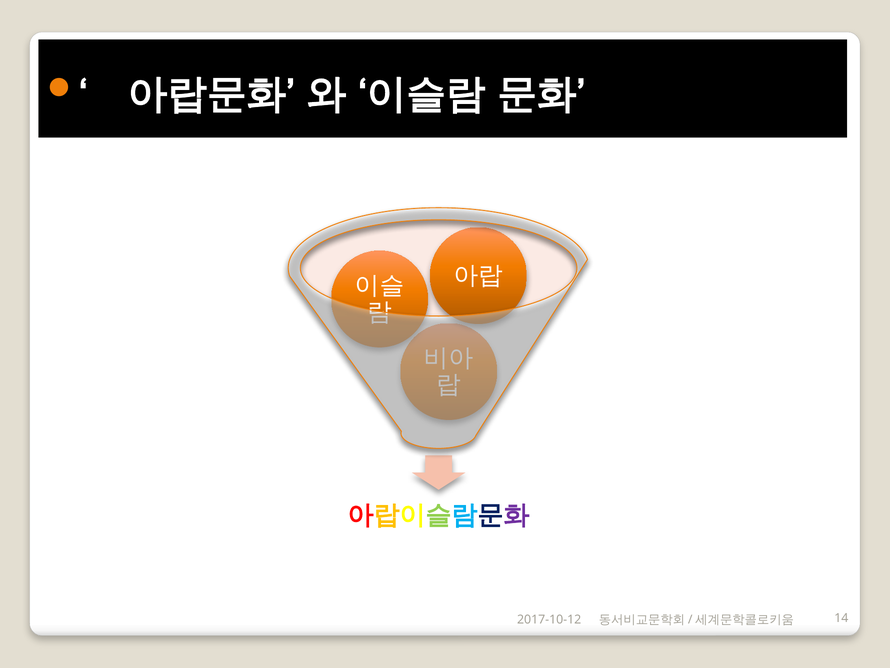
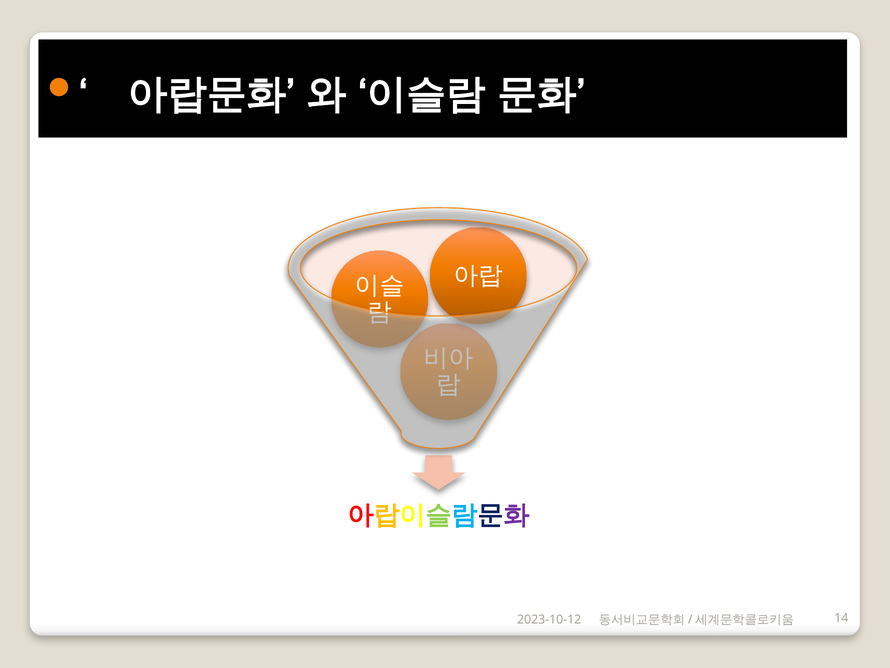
2017-10-12: 2017-10-12 -> 2023-10-12
